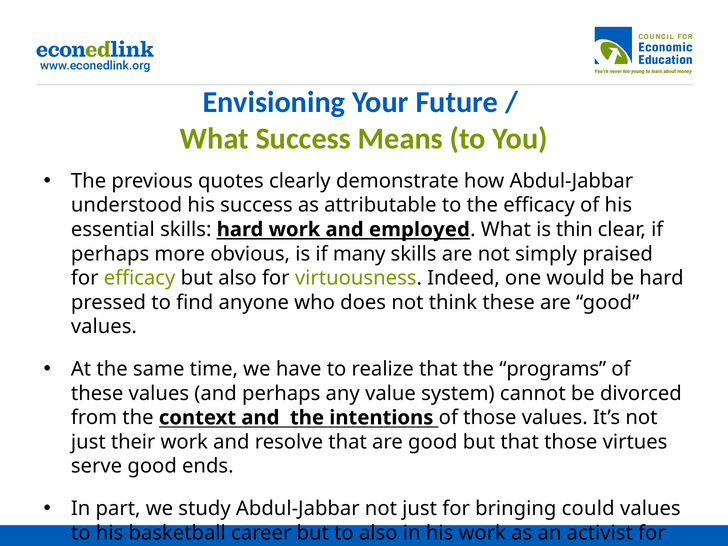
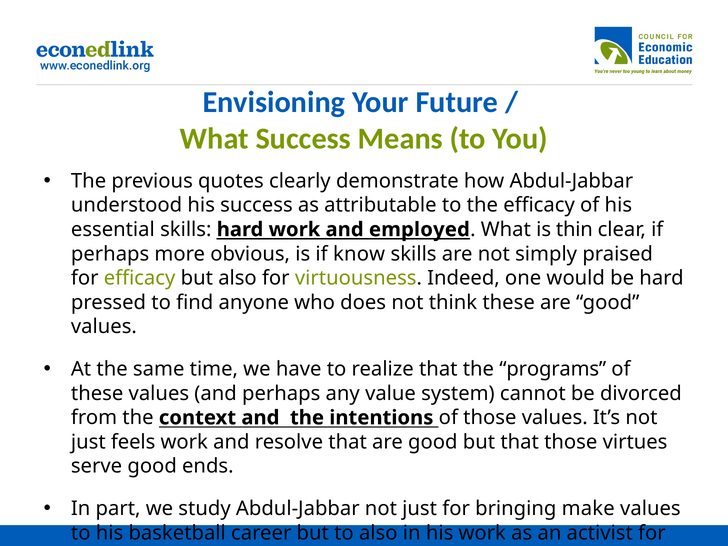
many: many -> know
their: their -> feels
could: could -> make
